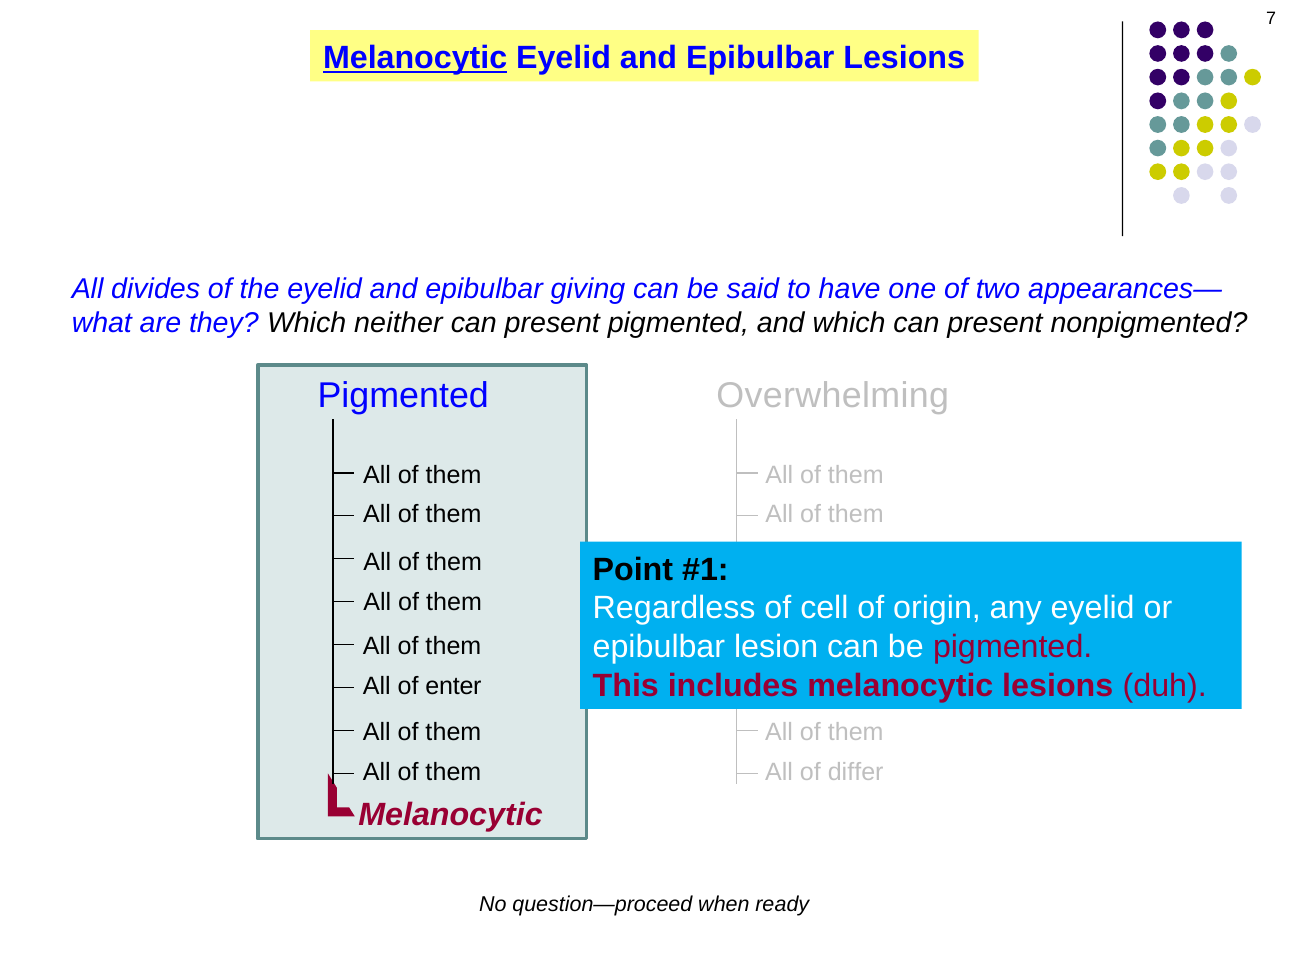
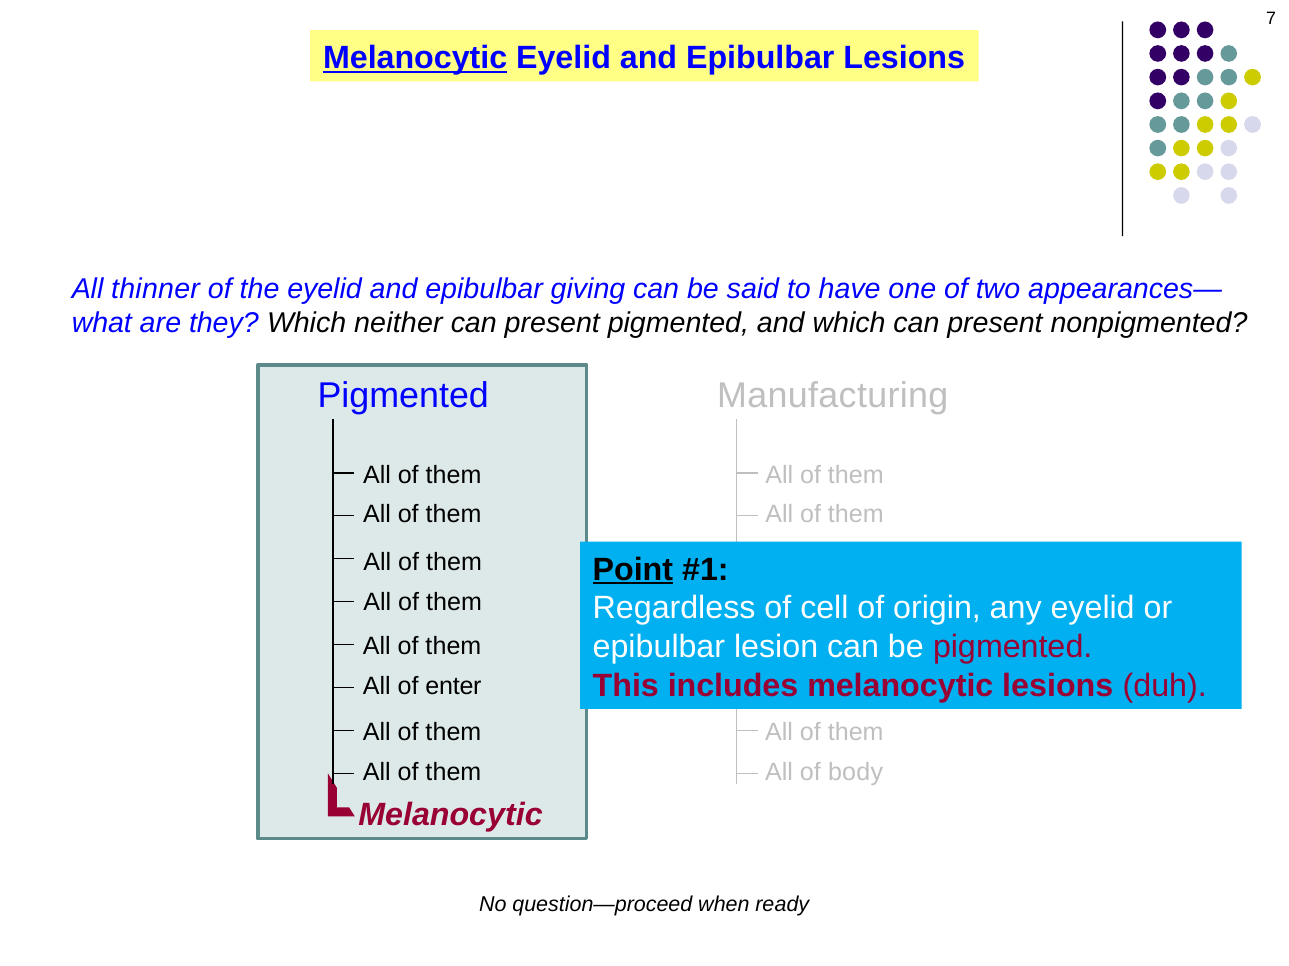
divides: divides -> thinner
Overwhelming: Overwhelming -> Manufacturing
Point underline: none -> present
differ: differ -> body
